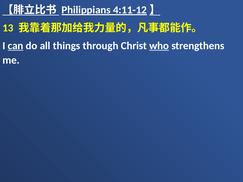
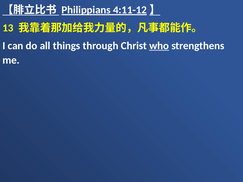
can underline: present -> none
